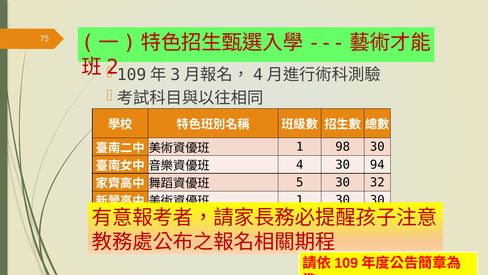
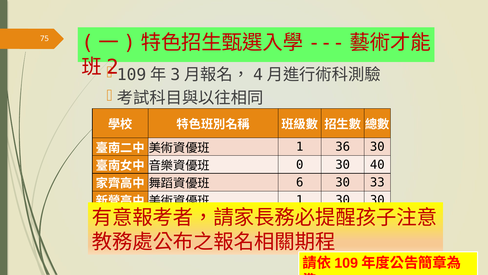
98: 98 -> 36
4: 4 -> 0
94: 94 -> 40
5: 5 -> 6
32: 32 -> 33
